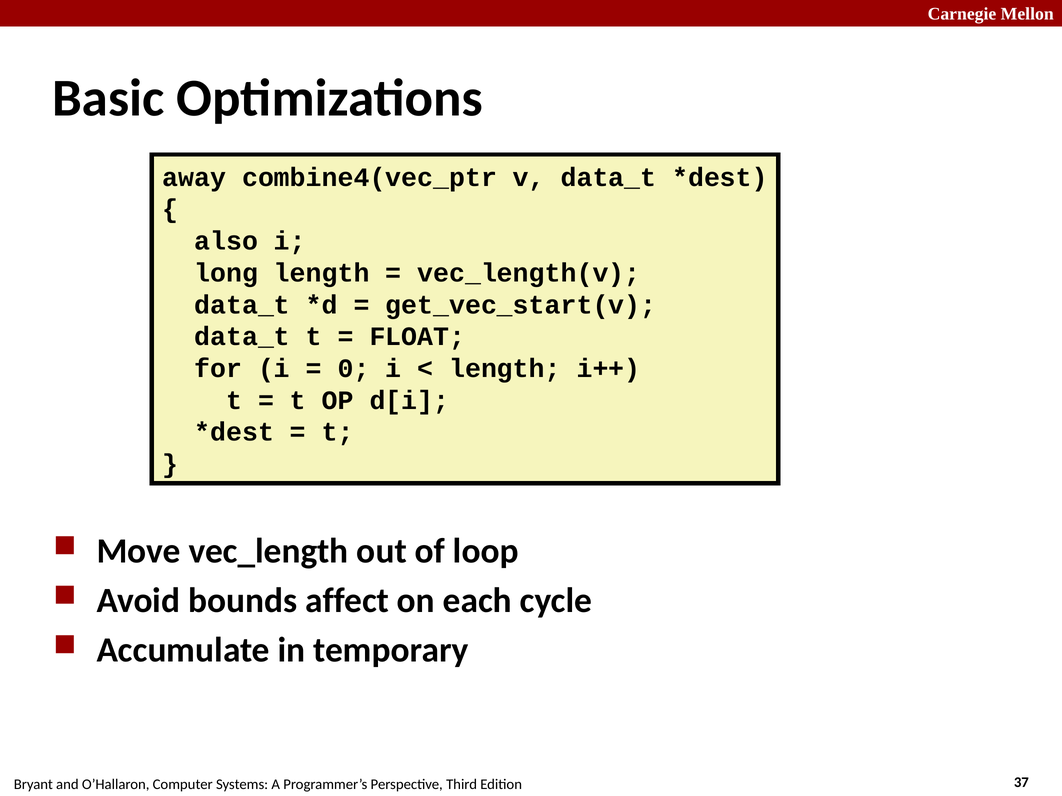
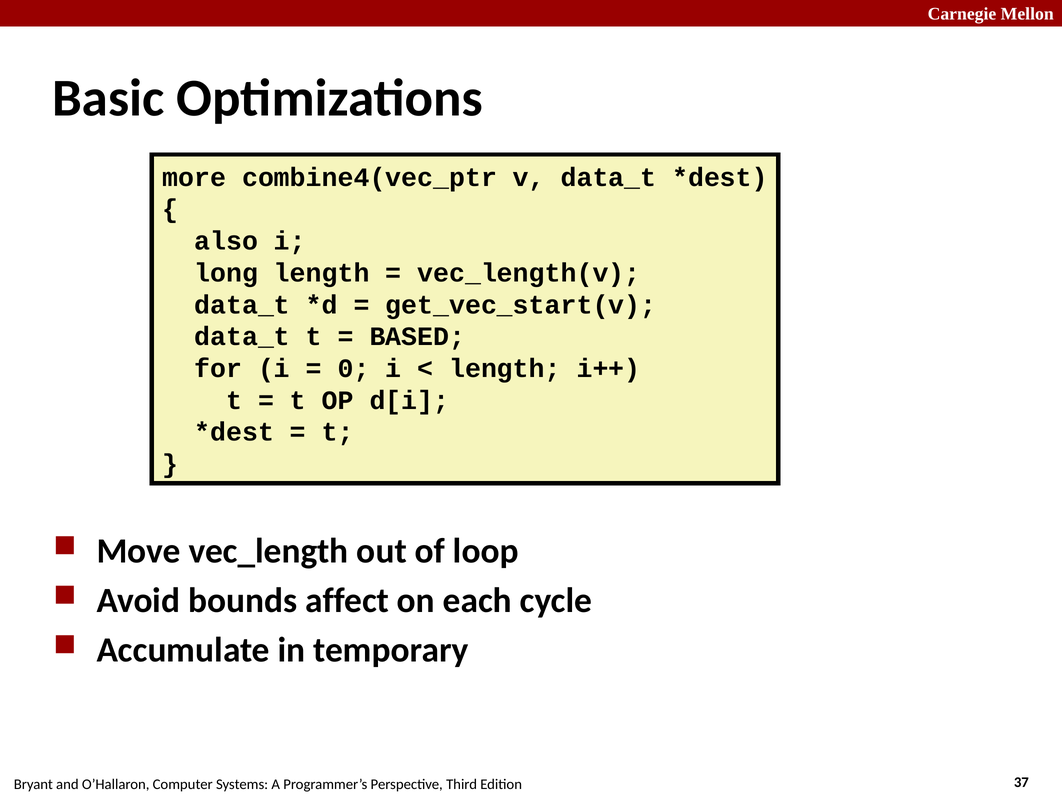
away: away -> more
FLOAT: FLOAT -> BASED
